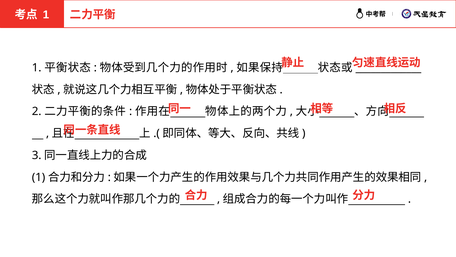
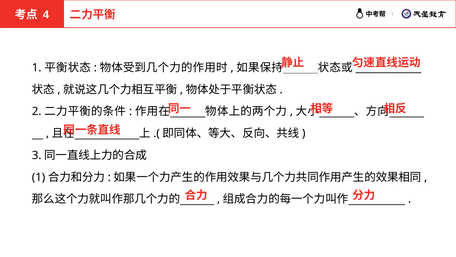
1 at (46, 15): 1 -> 4
